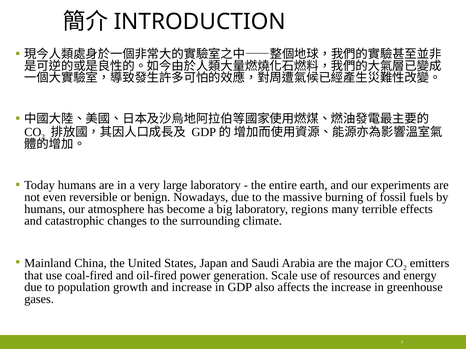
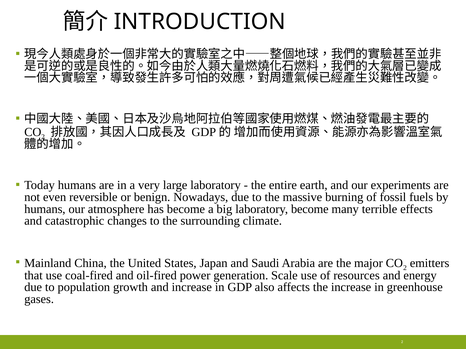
laboratory regions: regions -> become
